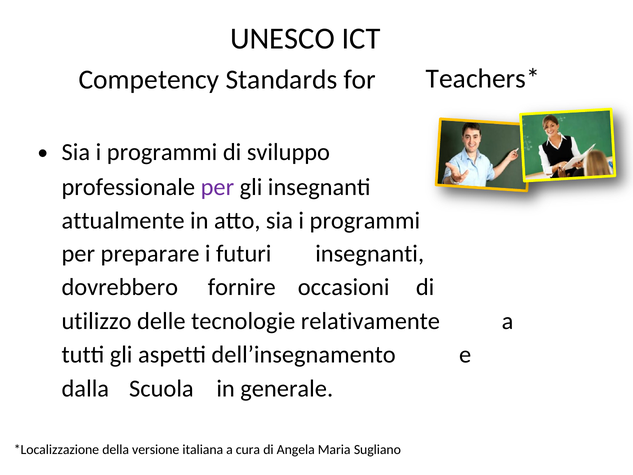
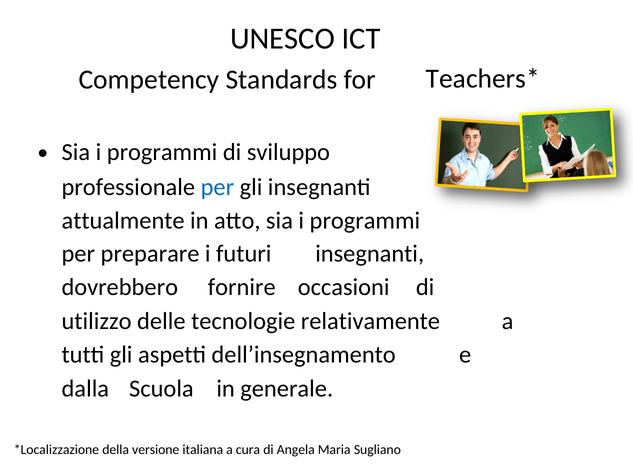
per at (217, 187) colour: purple -> blue
